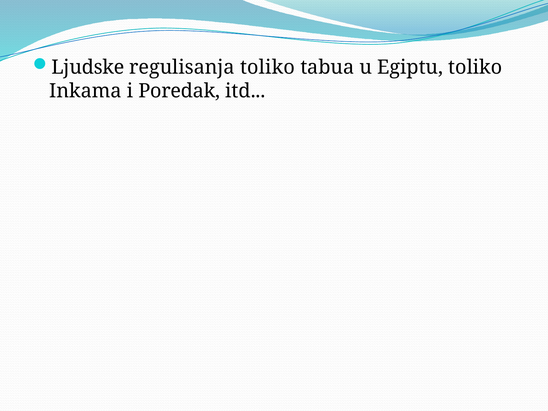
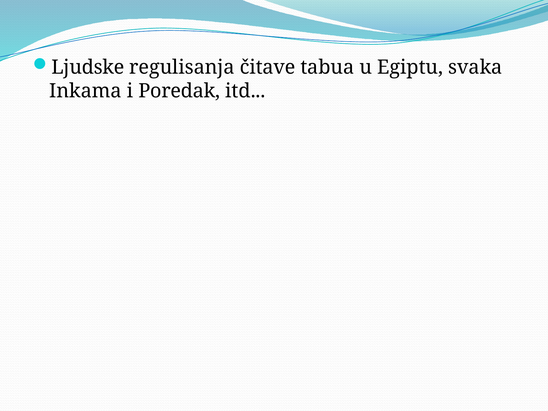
regulisanja toliko: toliko -> čitave
Egiptu toliko: toliko -> svaka
